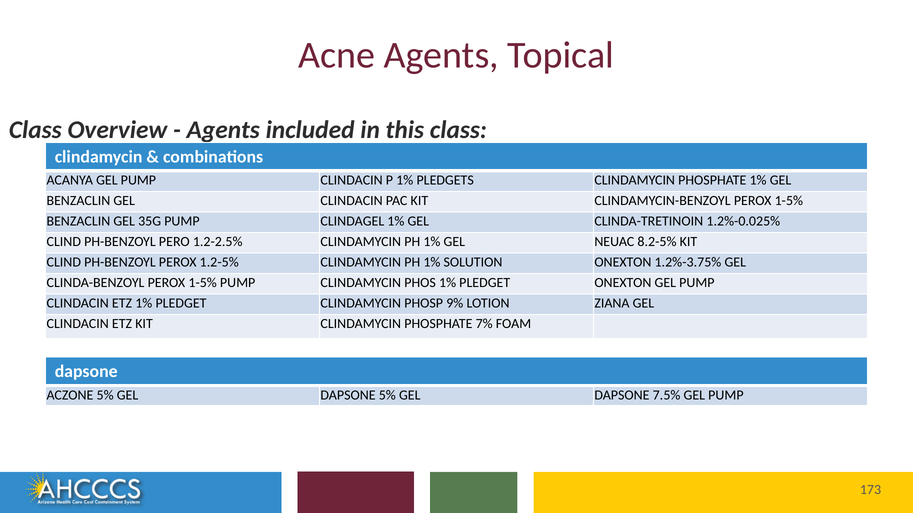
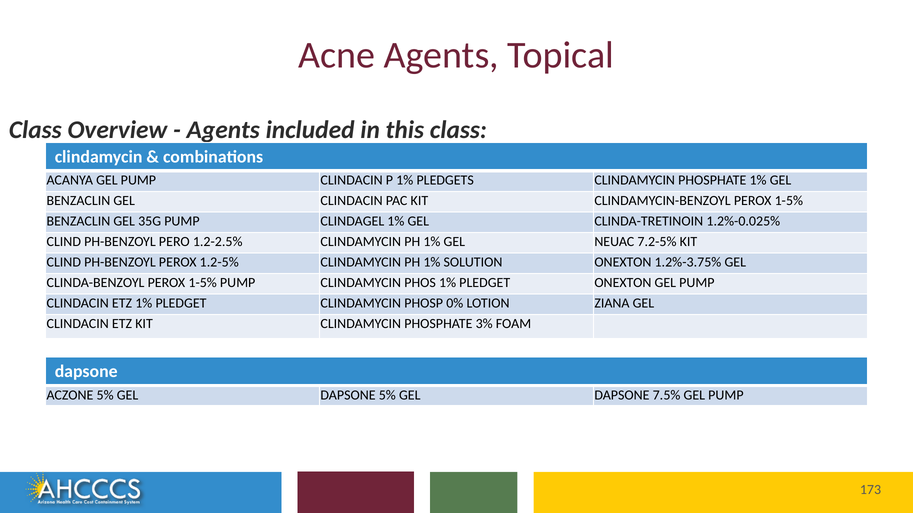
8.2-5%: 8.2-5% -> 7.2-5%
9%: 9% -> 0%
7%: 7% -> 3%
